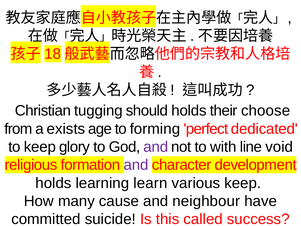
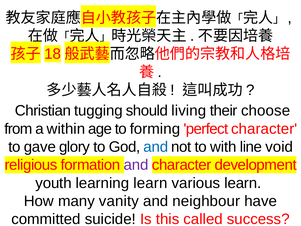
should holds: holds -> living
exists: exists -> within
perfect dedicated: dedicated -> character
to keep: keep -> gave
and at (156, 147) colour: purple -> blue
holds at (53, 183): holds -> youth
various keep: keep -> learn
cause: cause -> vanity
